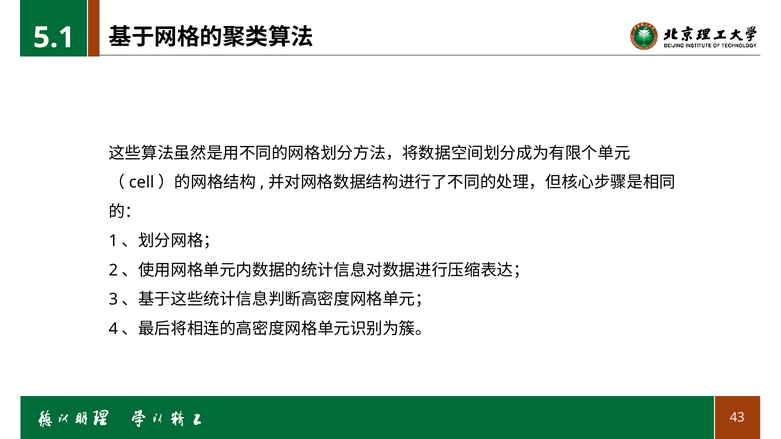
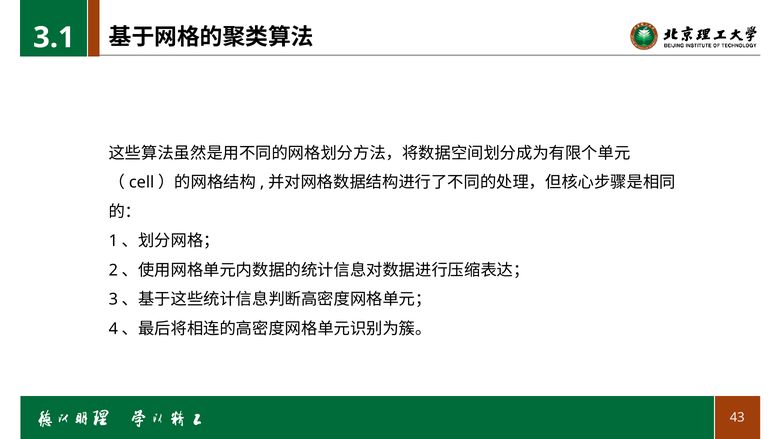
5.1: 5.1 -> 3.1
